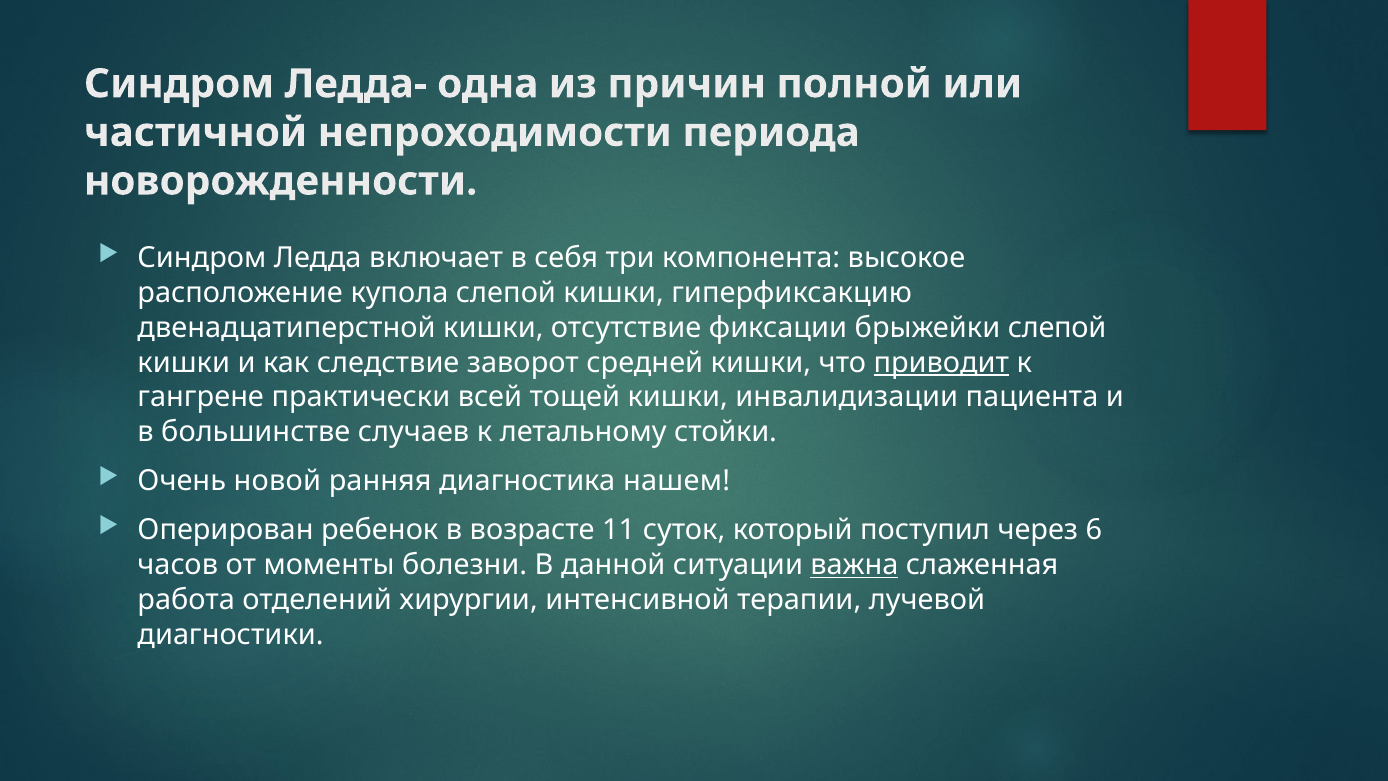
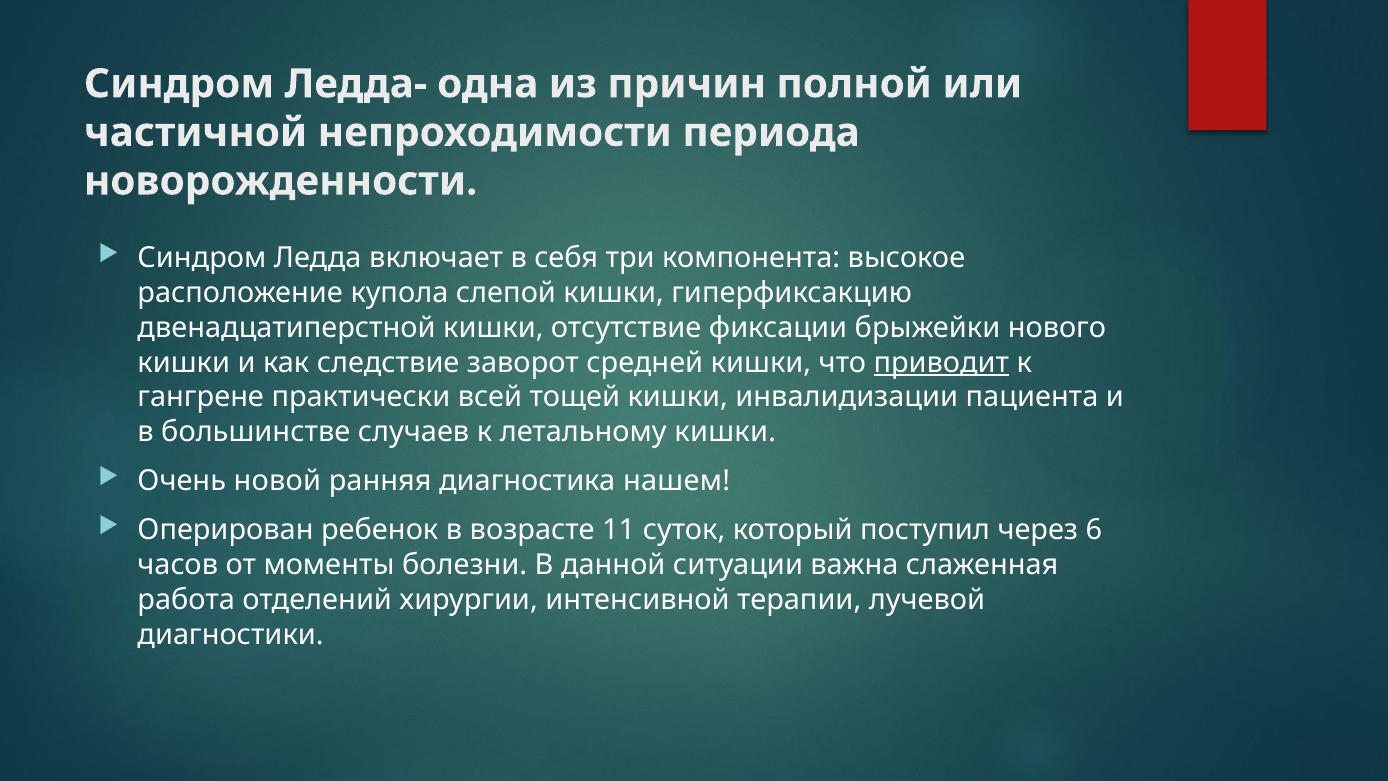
брыжейки слепой: слепой -> нового
летальному стойки: стойки -> кишки
важна underline: present -> none
